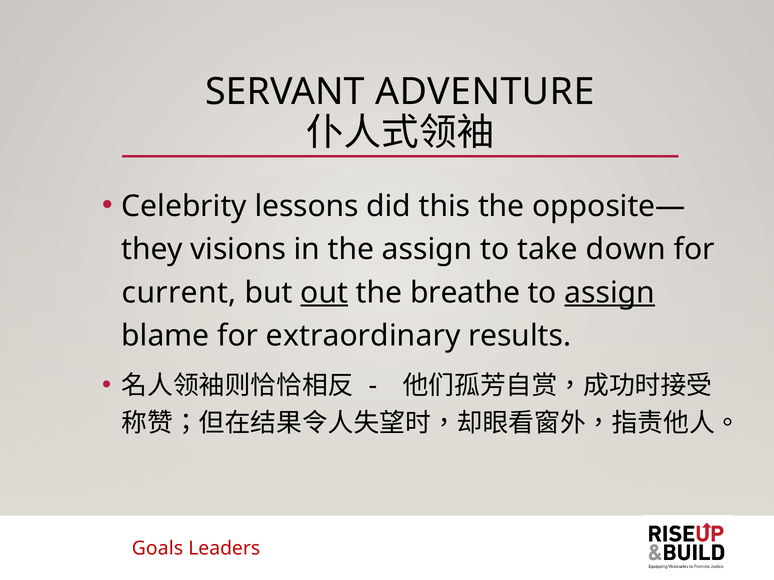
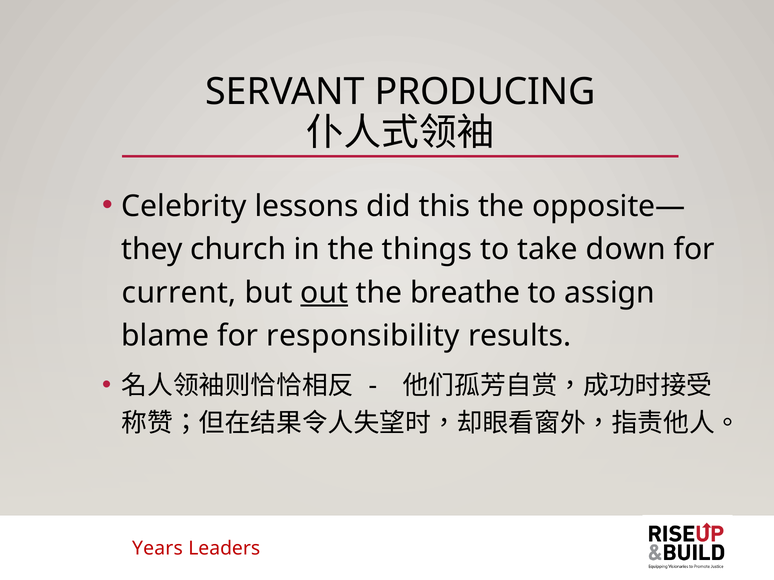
ADVENTURE: ADVENTURE -> PRODUCING
visions: visions -> church
the assign: assign -> things
assign at (610, 293) underline: present -> none
extraordinary: extraordinary -> responsibility
Goals: Goals -> Years
